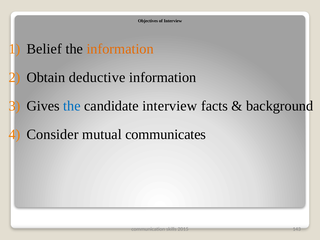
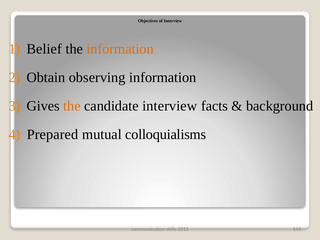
deductive: deductive -> observing
the at (72, 106) colour: blue -> orange
Consider: Consider -> Prepared
communicates: communicates -> colloquialisms
